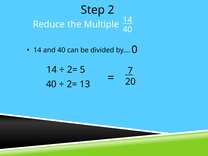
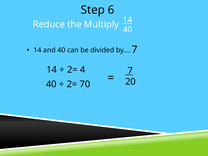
2: 2 -> 6
Multiple: Multiple -> Multiply
by… 0: 0 -> 7
5: 5 -> 4
13: 13 -> 70
